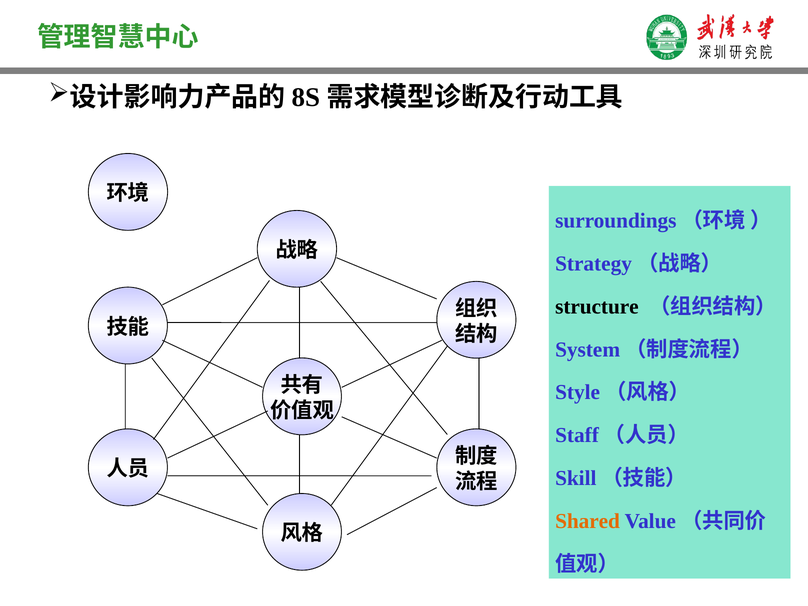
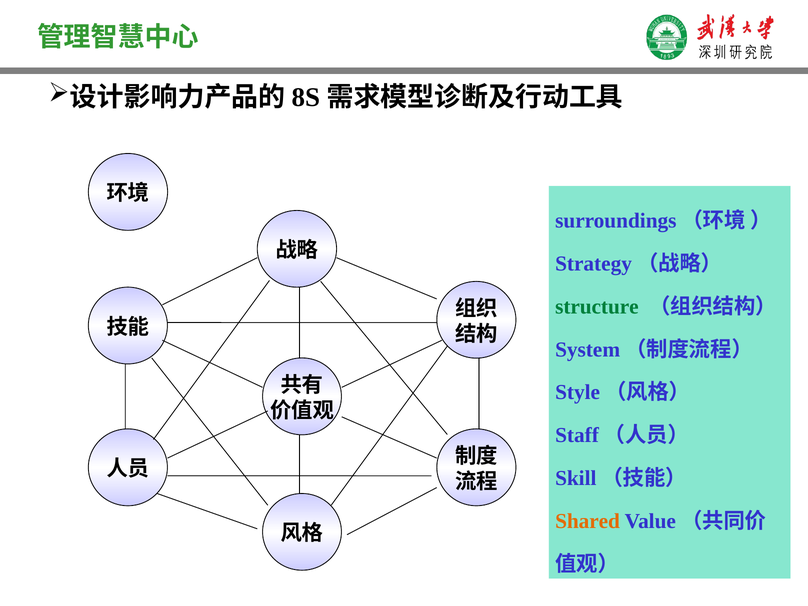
structure colour: black -> green
